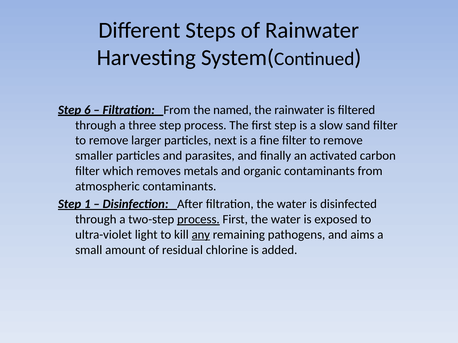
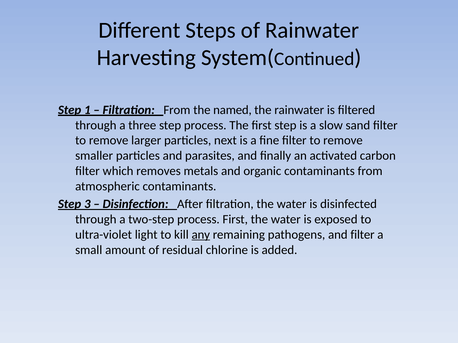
6: 6 -> 1
1: 1 -> 3
process at (198, 220) underline: present -> none
and aims: aims -> filter
